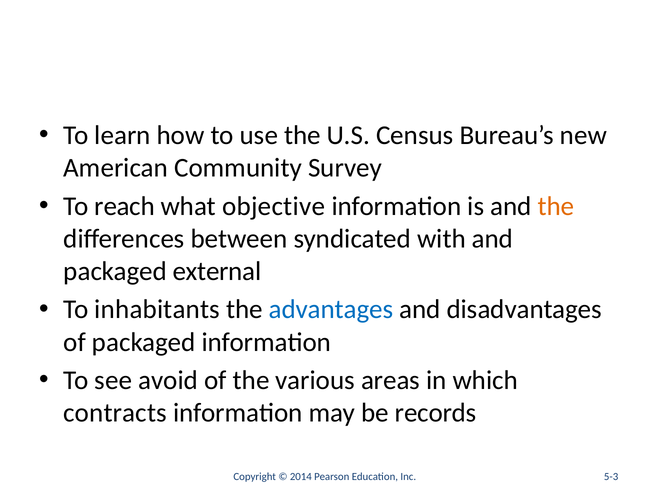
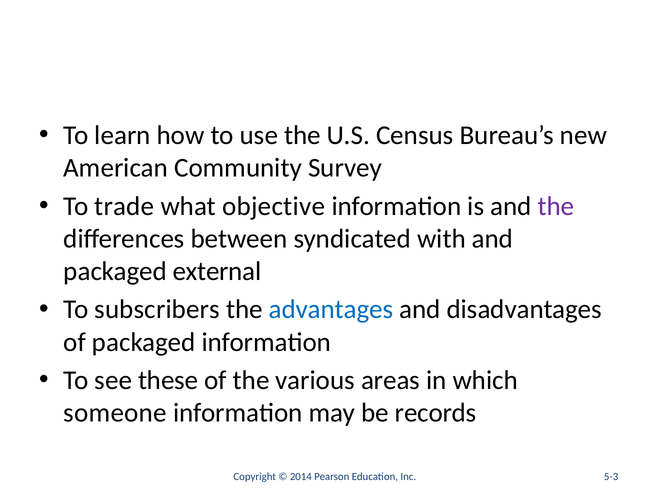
reach: reach -> trade
the at (556, 206) colour: orange -> purple
inhabitants: inhabitants -> subscribers
avoid: avoid -> these
contracts: contracts -> someone
